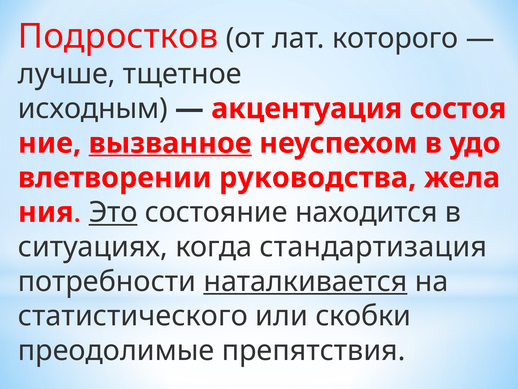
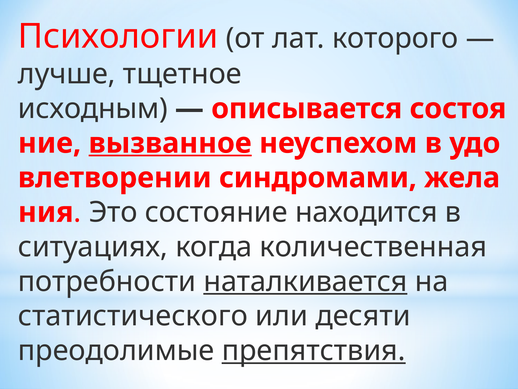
Подростков: Подростков -> Психологии
акцентуация: акцентуация -> описывается
руководства: руководства -> синдромами
Это underline: present -> none
стандартизация: стандартизация -> количественная
скобки: скобки -> десяти
препятствия underline: none -> present
